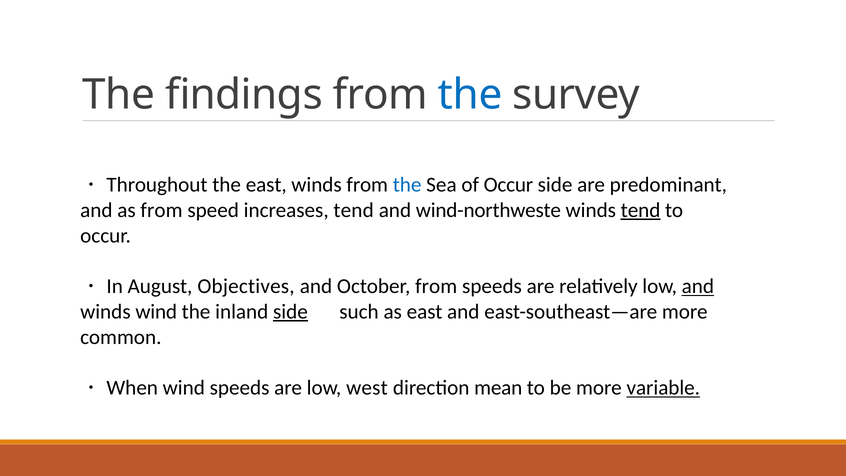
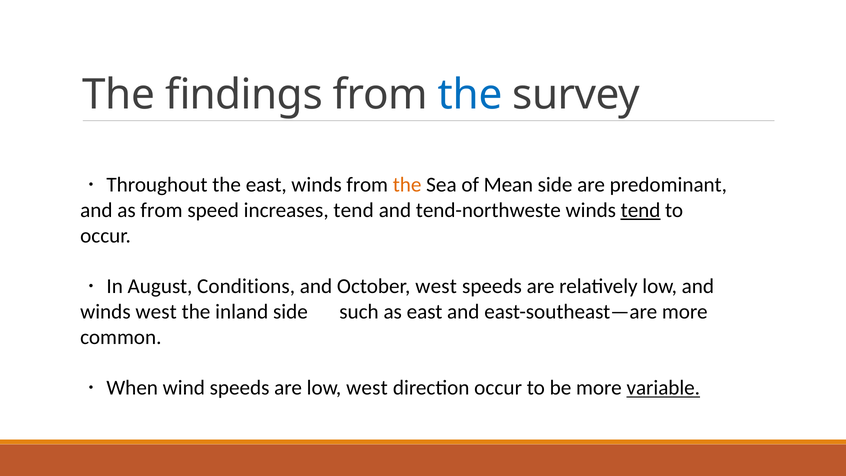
the at (407, 185) colour: blue -> orange
of Occur: Occur -> Mean
wind-northweste: wind-northweste -> tend-northweste
Objectives: Objectives -> Conditions
October from: from -> west
and at (698, 286) underline: present -> none
winds wind: wind -> west
side at (290, 312) underline: present -> none
direction mean: mean -> occur
